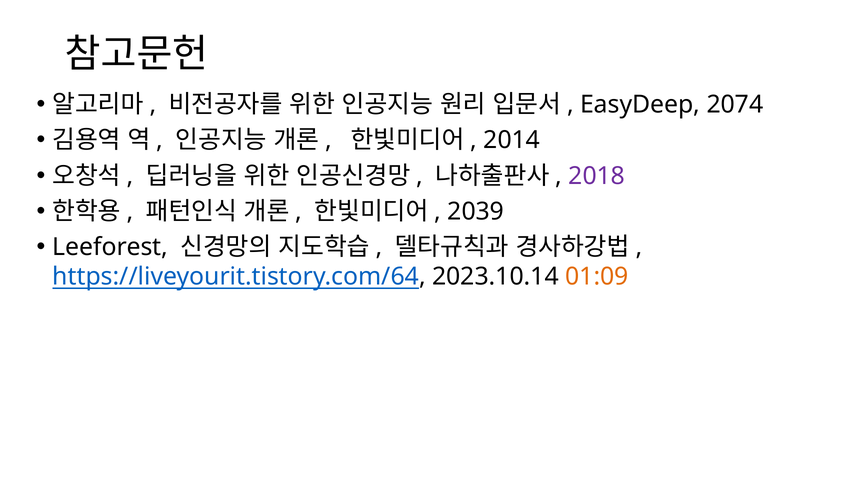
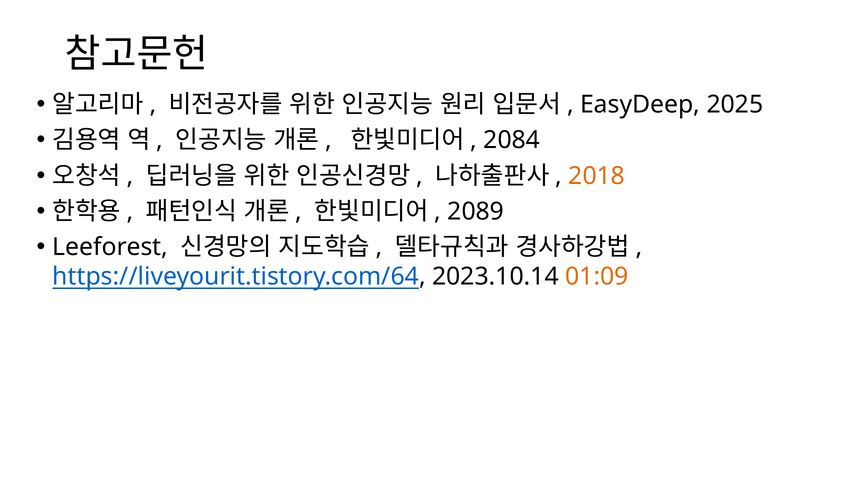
2074: 2074 -> 2025
2014: 2014 -> 2084
2018 colour: purple -> orange
2039: 2039 -> 2089
